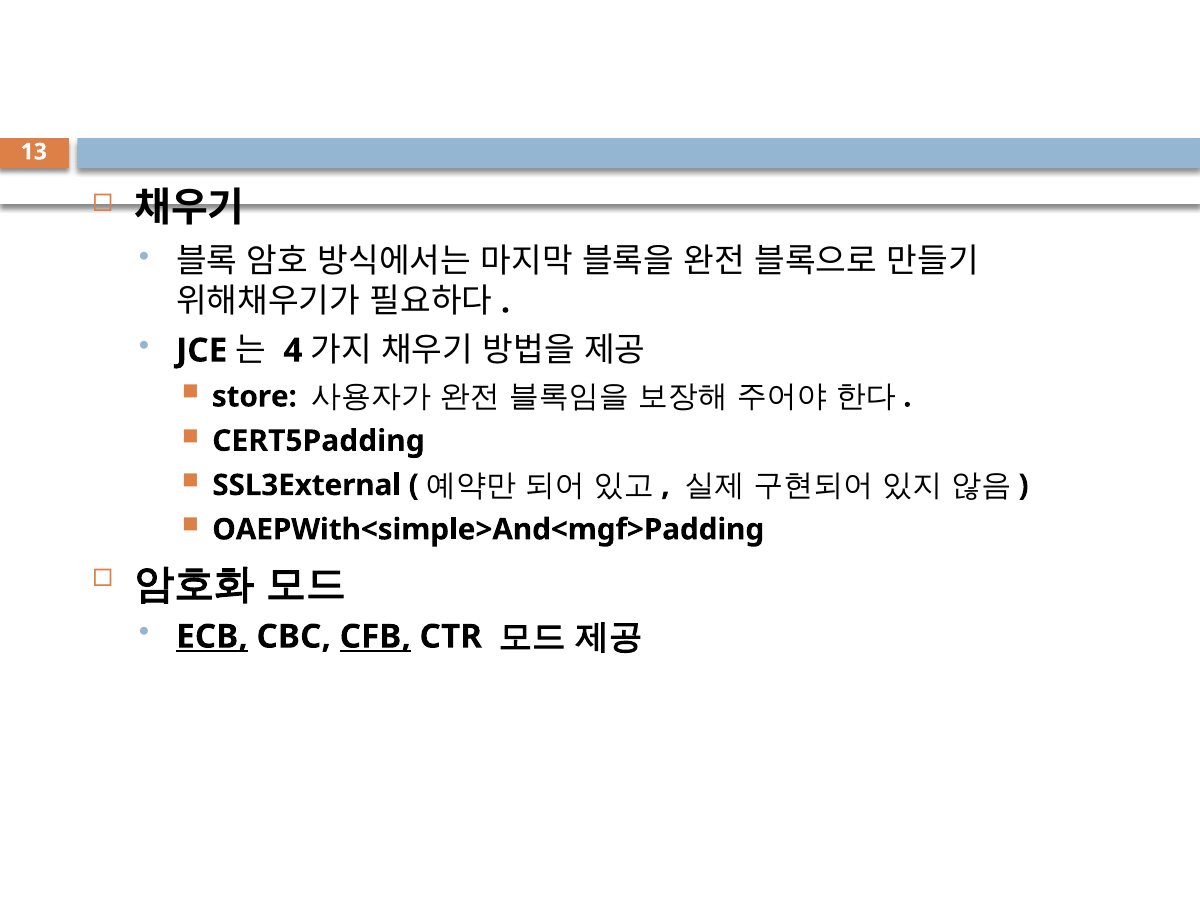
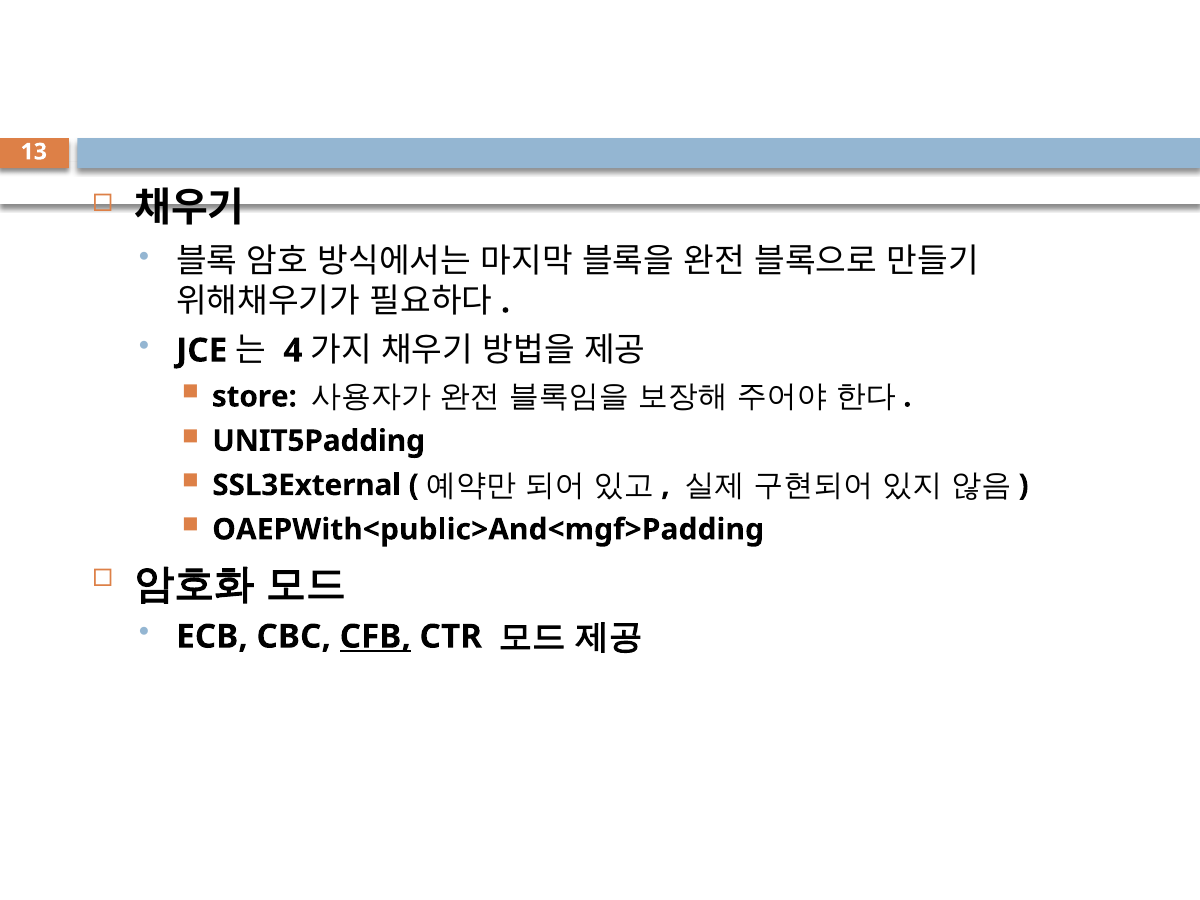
CERT5Padding: CERT5Padding -> UNIT5Padding
OAEPWith<simple>And<mgf>Padding: OAEPWith<simple>And<mgf>Padding -> OAEPWith<public>And<mgf>Padding
ECB underline: present -> none
